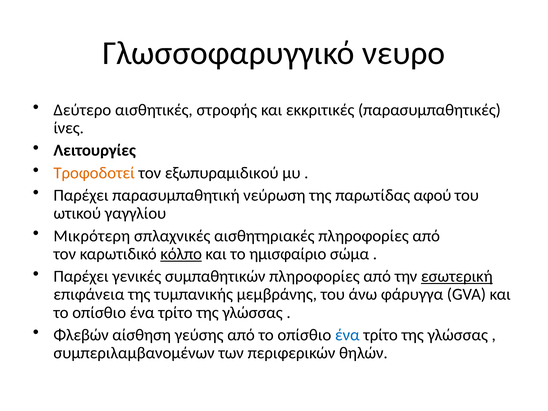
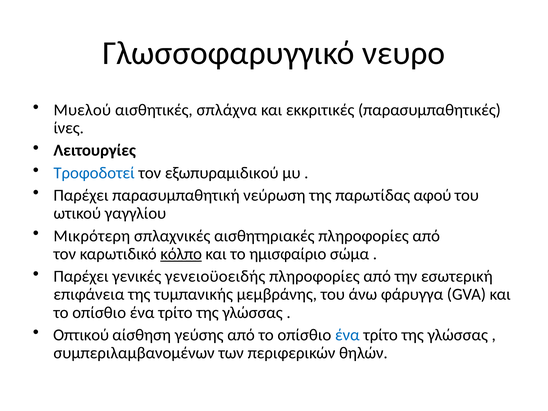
Δεύτερο: Δεύτερο -> Μυελού
στροφής: στροφής -> σπλάχνα
Τροφοδοτεί colour: orange -> blue
συμπαθητικών: συμπαθητικών -> γενειοϋοειδής
εσωτερική underline: present -> none
Φλεβών: Φλεβών -> Οπτικού
